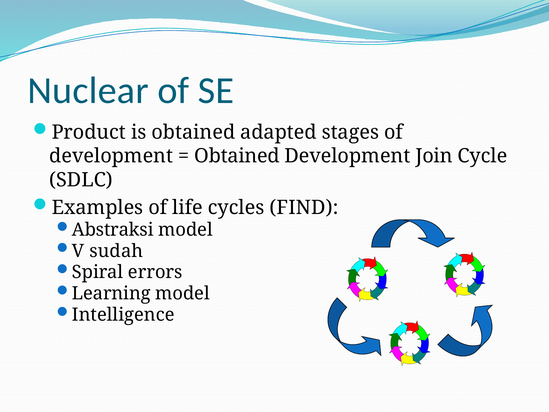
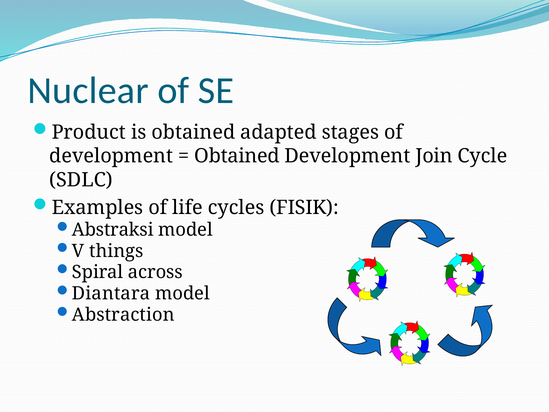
FIND: FIND -> FISIK
sudah: sudah -> things
errors: errors -> across
Learning: Learning -> Diantara
Intelligence: Intelligence -> Abstraction
